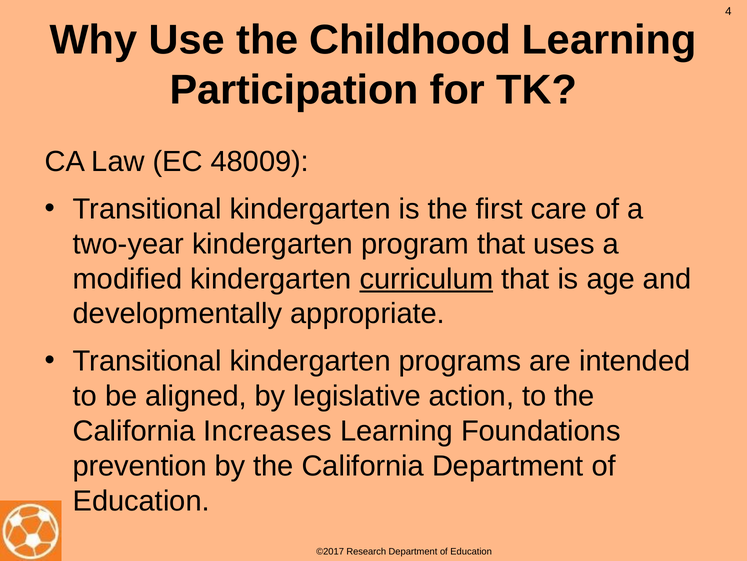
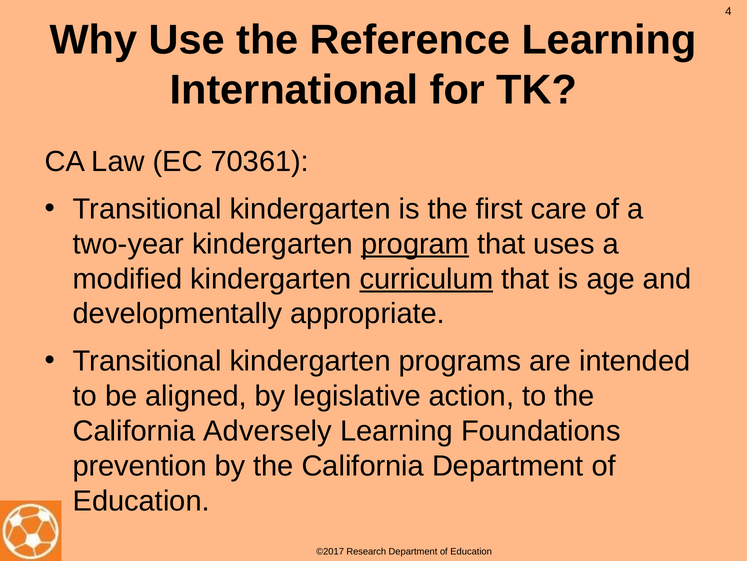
Childhood: Childhood -> Reference
Participation: Participation -> International
48009: 48009 -> 70361
program underline: none -> present
Increases: Increases -> Adversely
